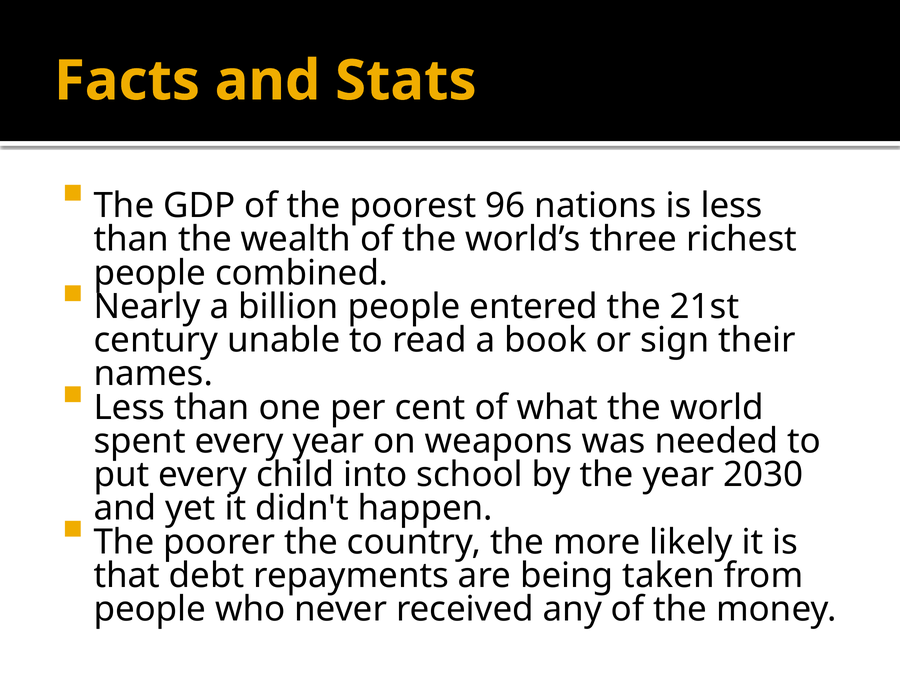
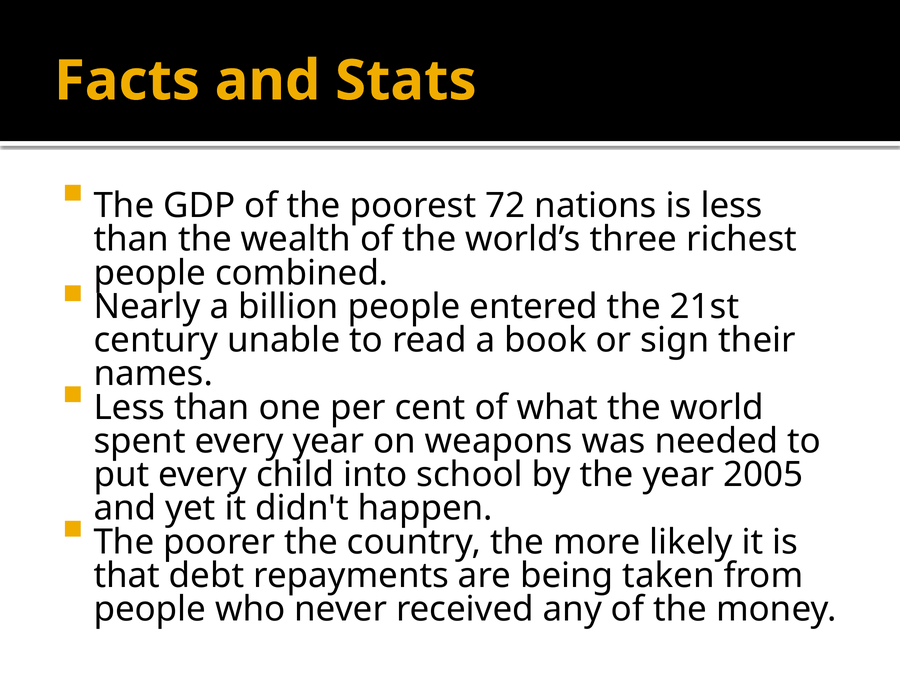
96: 96 -> 72
2030: 2030 -> 2005
